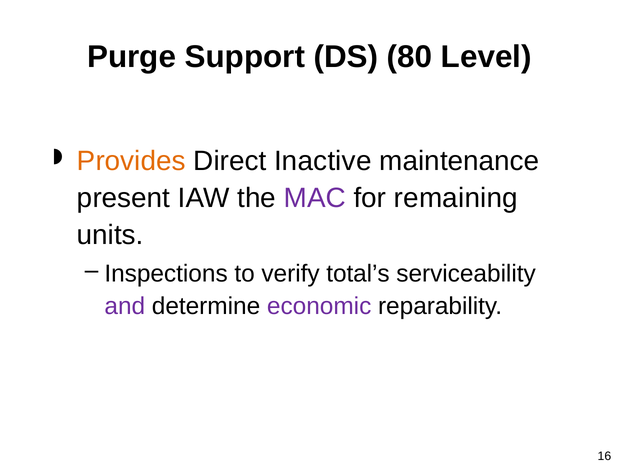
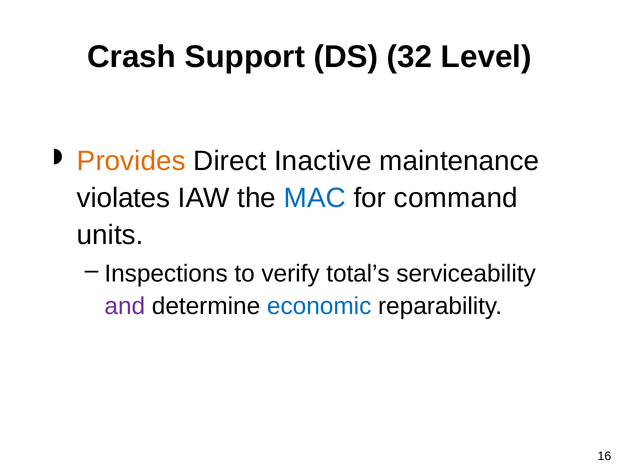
Purge: Purge -> Crash
80: 80 -> 32
present: present -> violates
MAC colour: purple -> blue
remaining: remaining -> command
economic colour: purple -> blue
